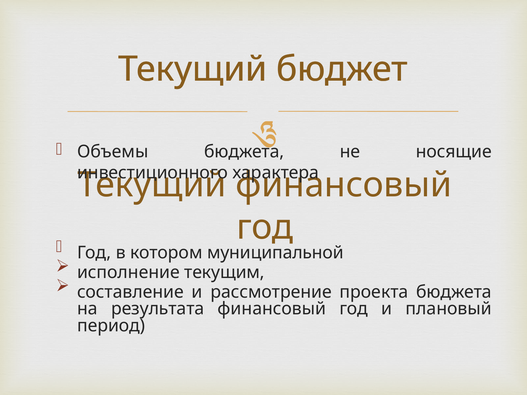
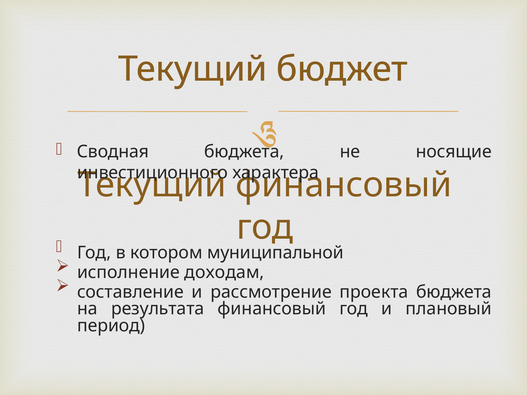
Объемы: Объемы -> Сводная
текущим: текущим -> доходам
